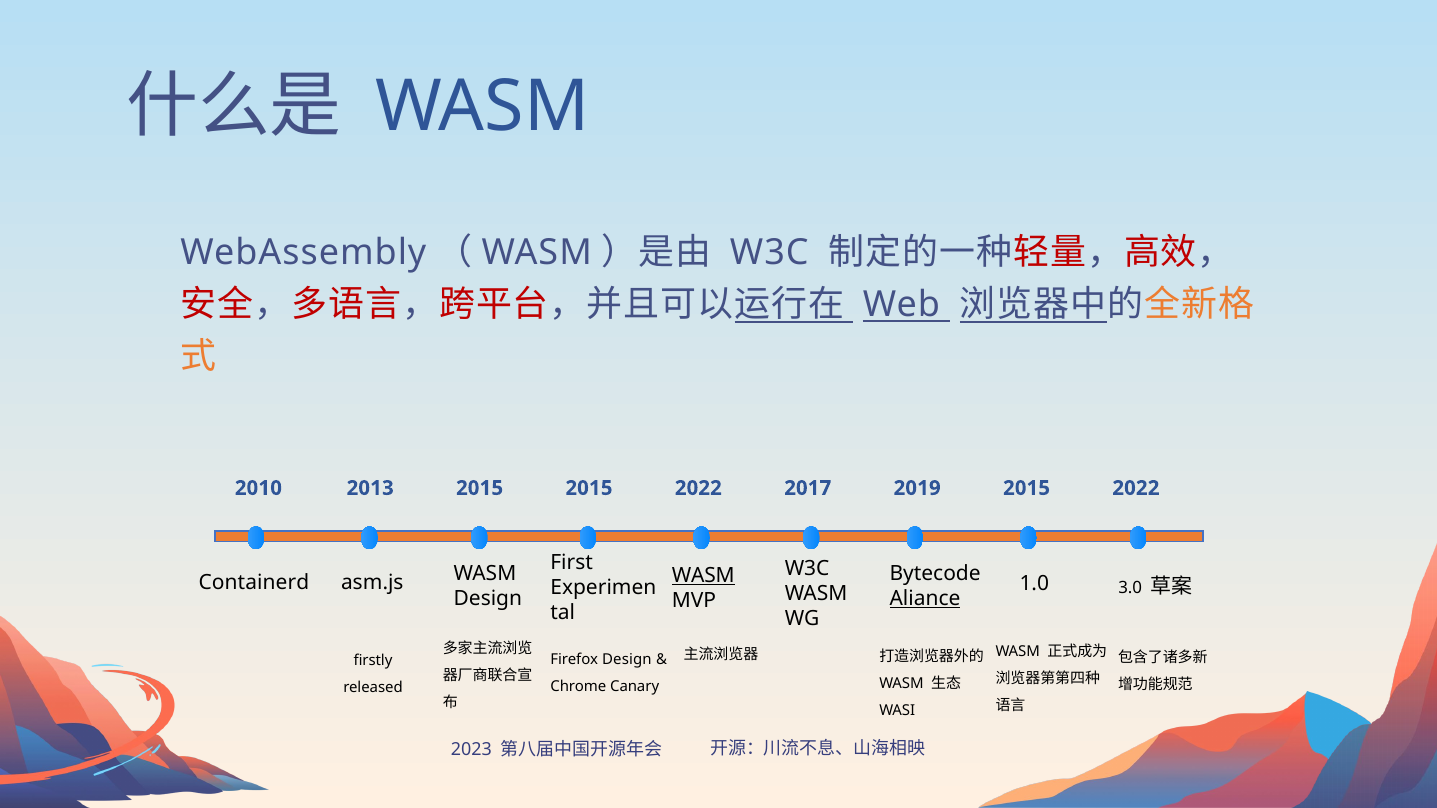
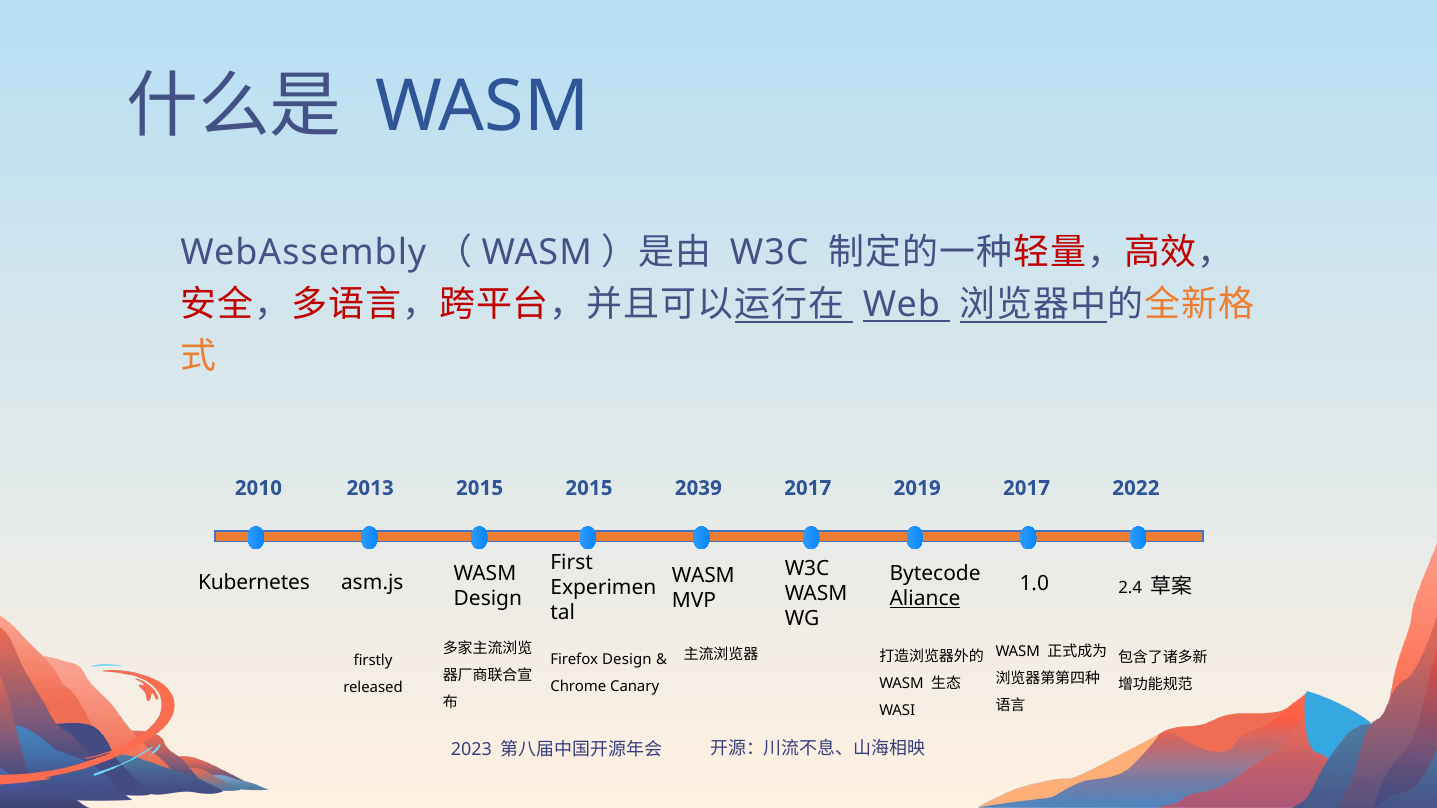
2015 2015 2022: 2022 -> 2039
2019 2015: 2015 -> 2017
WASM at (703, 575) underline: present -> none
Containerd: Containerd -> Kubernetes
3.0: 3.0 -> 2.4
